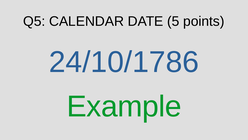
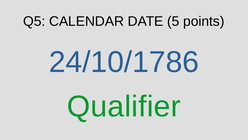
Example: Example -> Qualifier
